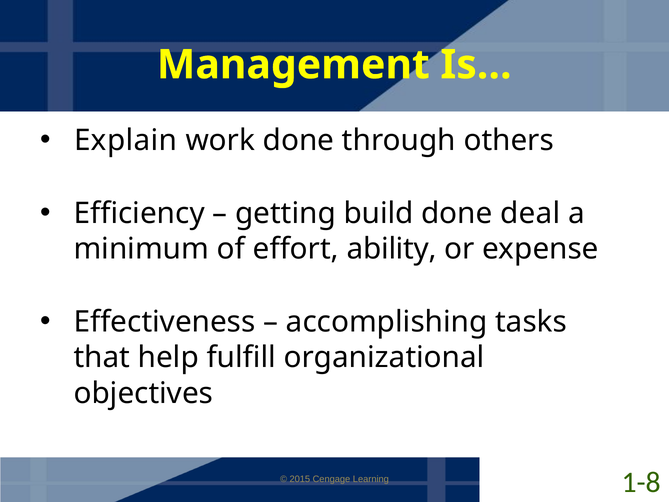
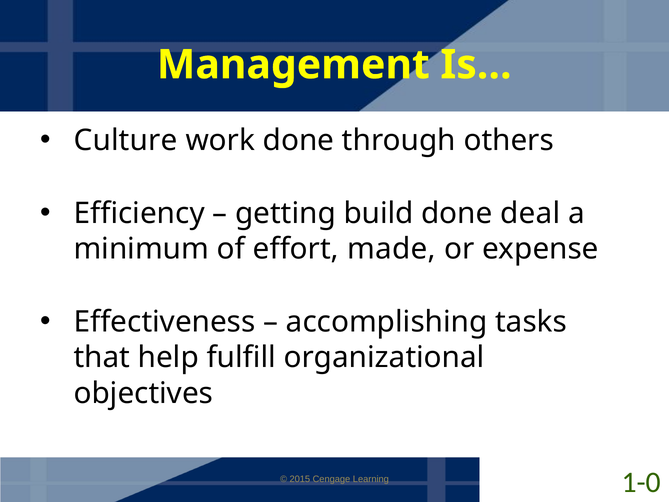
Explain: Explain -> Culture
ability: ability -> made
1-8: 1-8 -> 1-0
